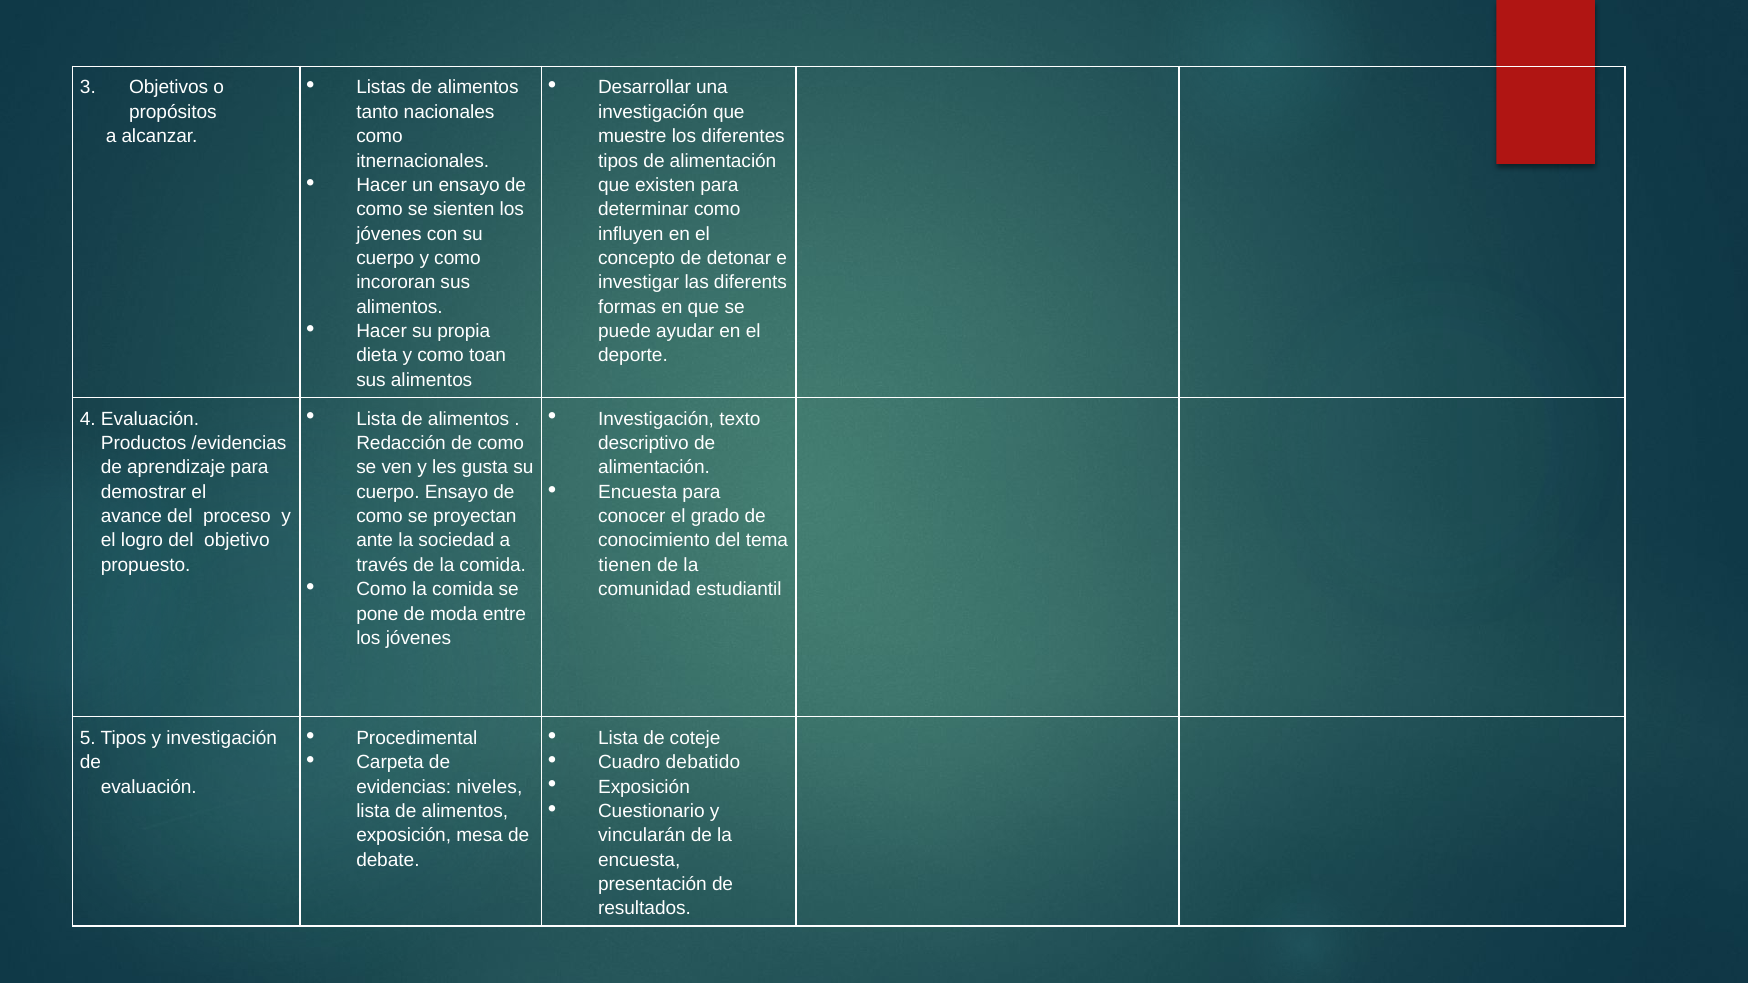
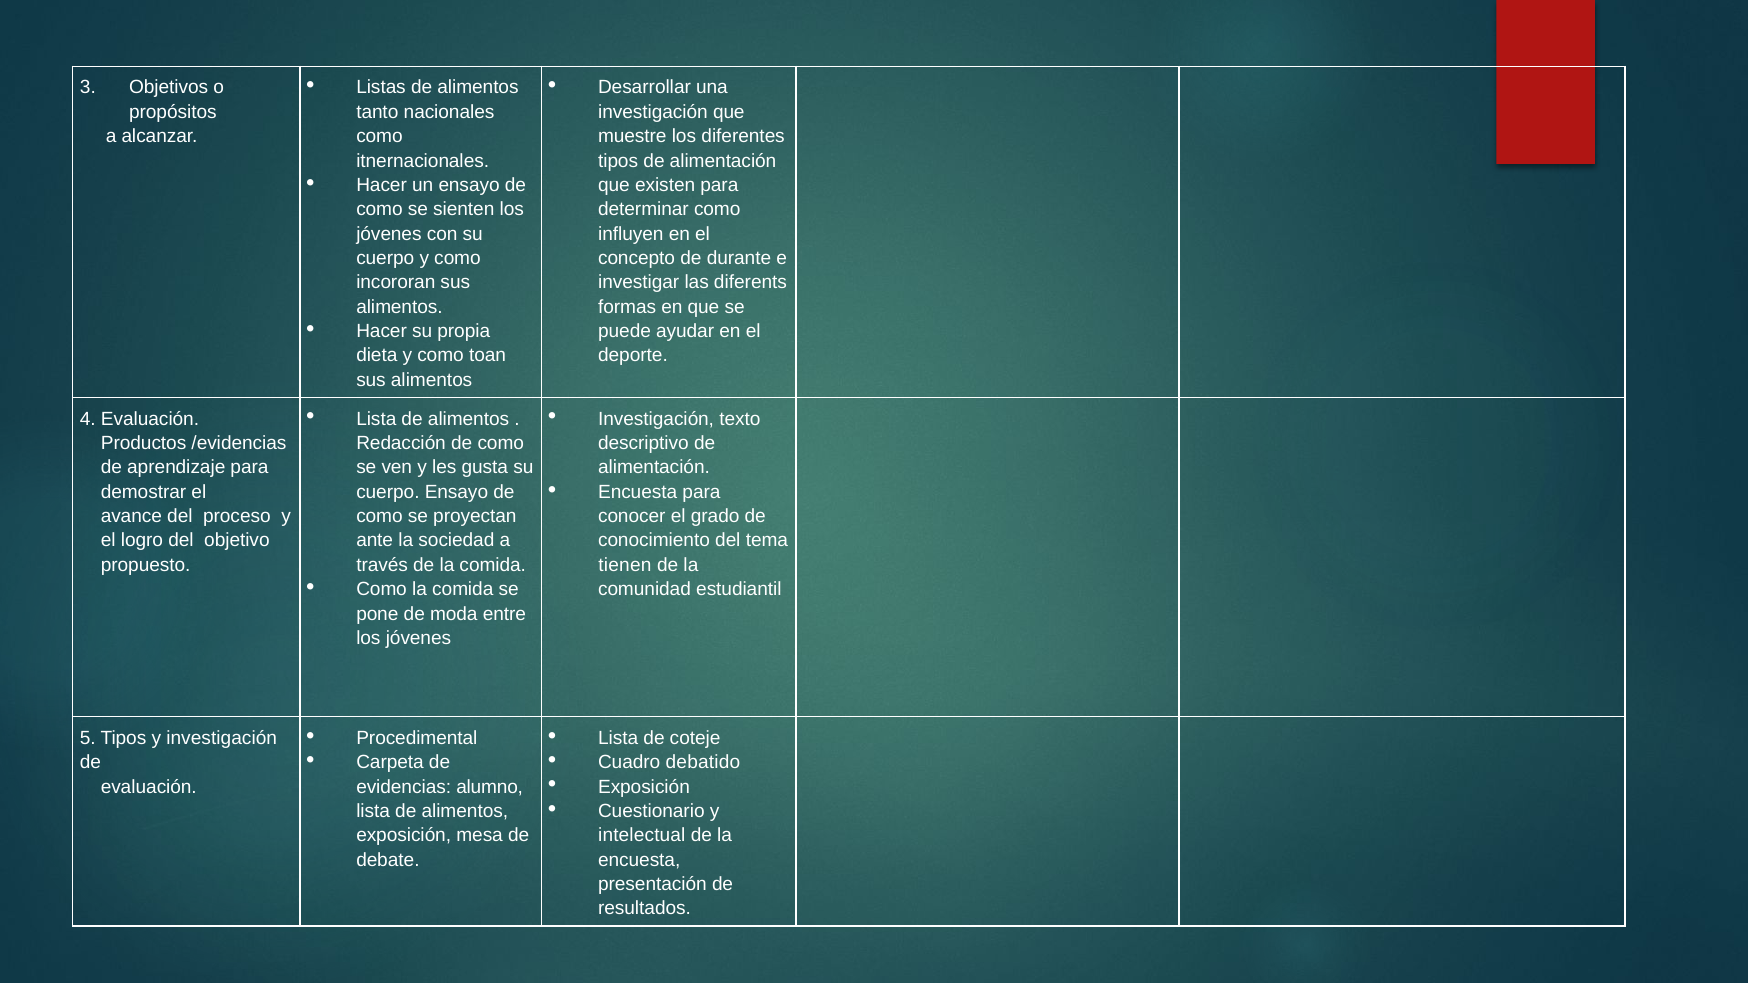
detonar: detonar -> durante
niveles: niveles -> alumno
vincularán: vincularán -> intelectual
